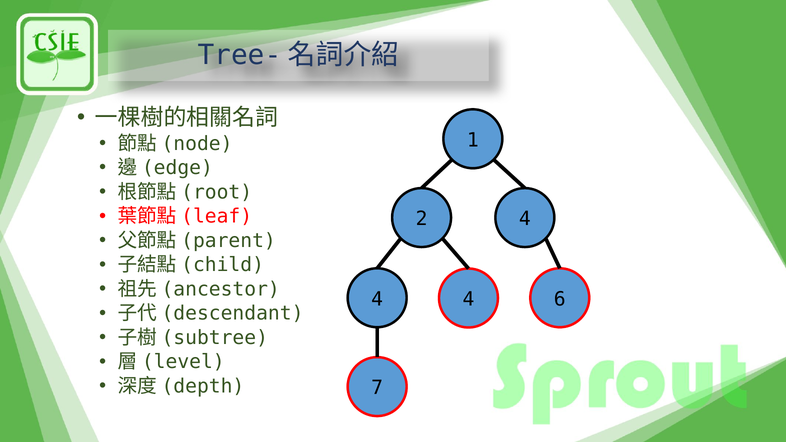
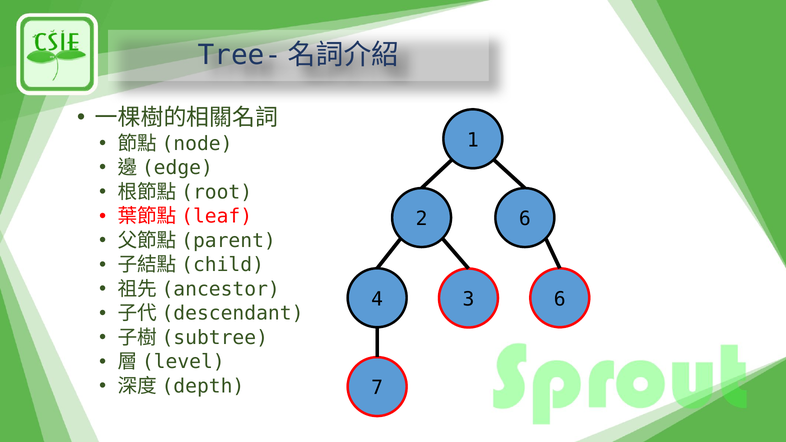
2 4: 4 -> 6
4 at (468, 299): 4 -> 3
